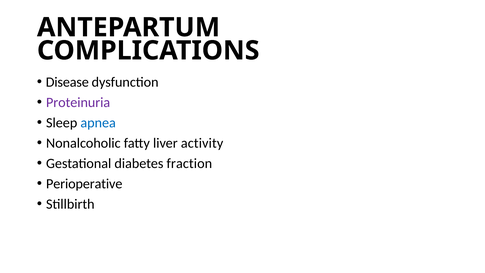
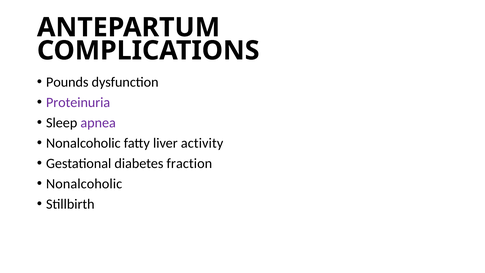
Disease: Disease -> Pounds
apnea colour: blue -> purple
Perioperative at (84, 184): Perioperative -> Nonalcoholic
